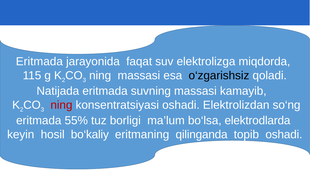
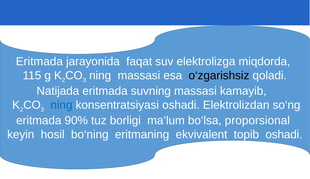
ning at (61, 105) colour: red -> blue
55%: 55% -> 90%
elektrodlarda: elektrodlarda -> proporsional
bo‘kaliy: bo‘kaliy -> bo‘ning
qilinganda: qilinganda -> ekvivalent
